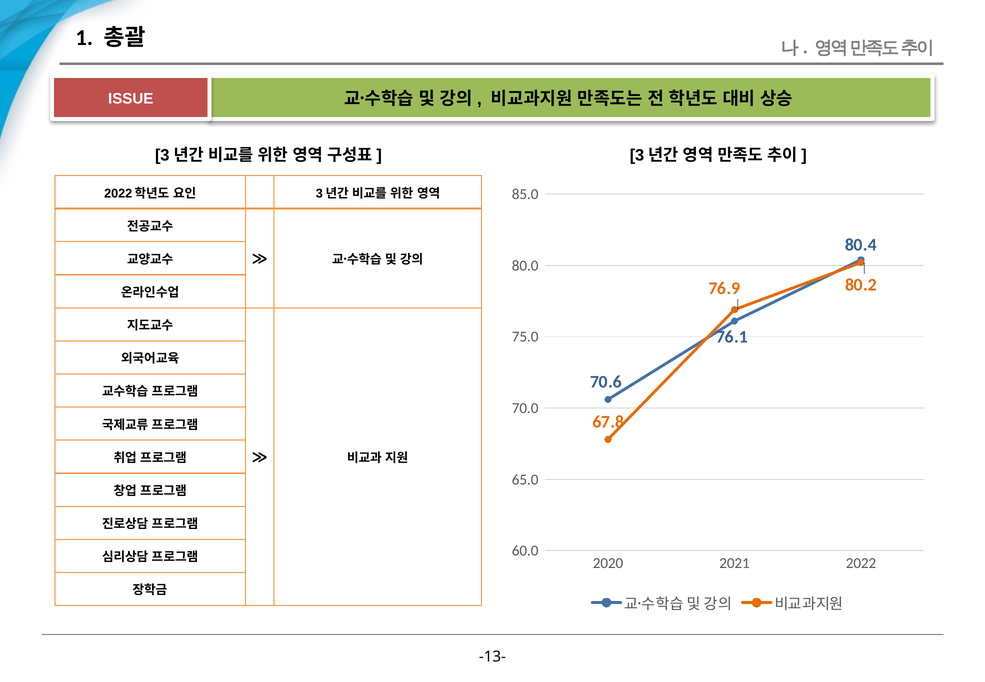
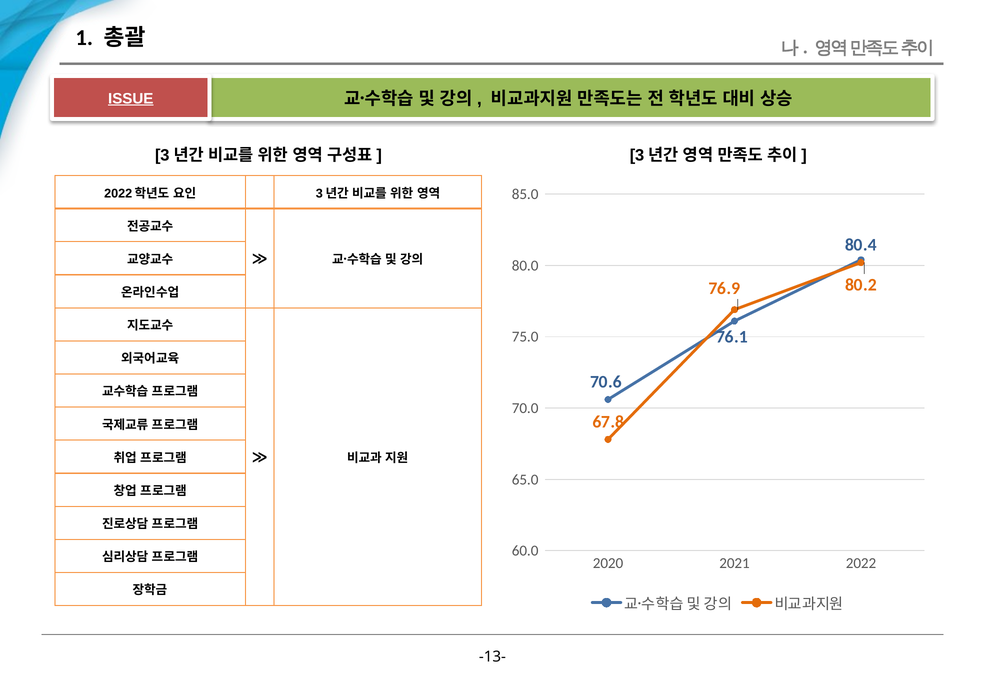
ISSUE underline: none -> present
